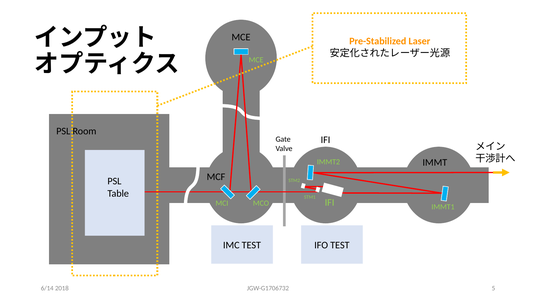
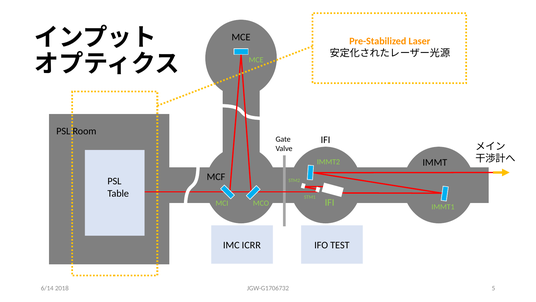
IMC TEST: TEST -> ICRR
